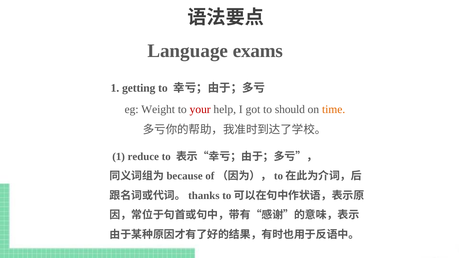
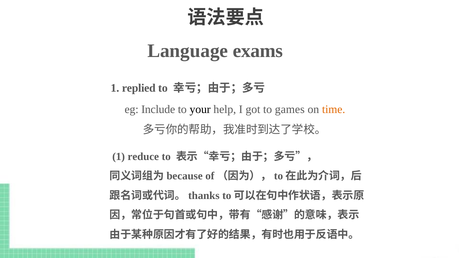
getting: getting -> replied
Weight: Weight -> Include
your colour: red -> black
should: should -> games
